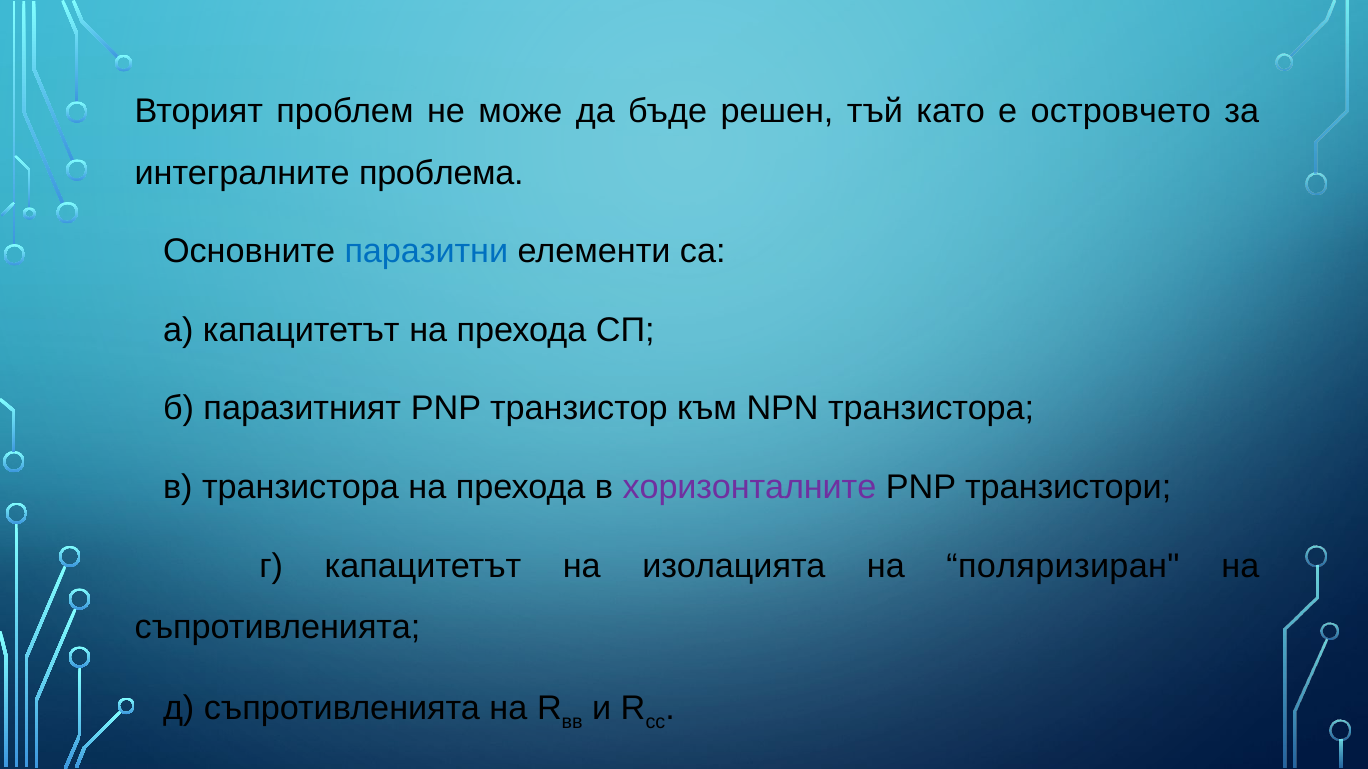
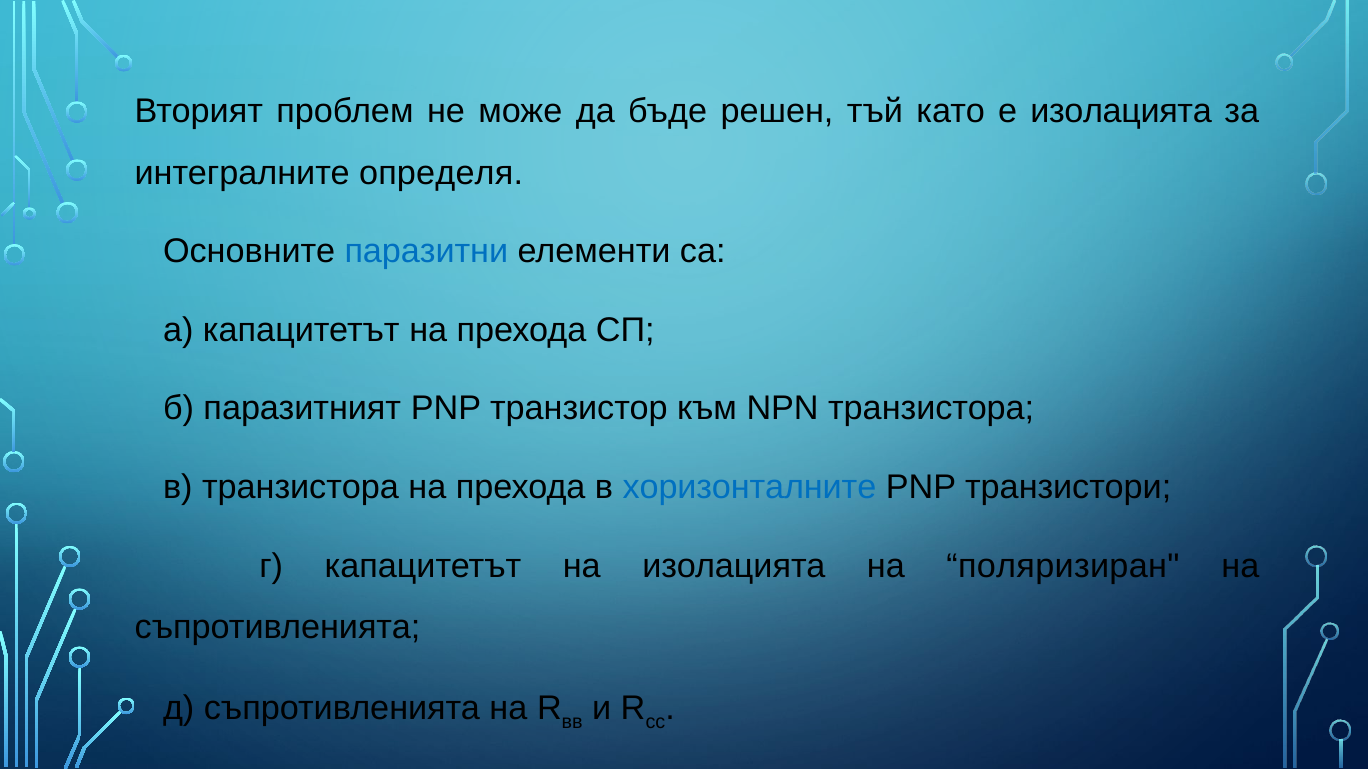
е островчето: островчето -> изолацията
проблема: проблема -> определя
хоризонталните colour: purple -> blue
